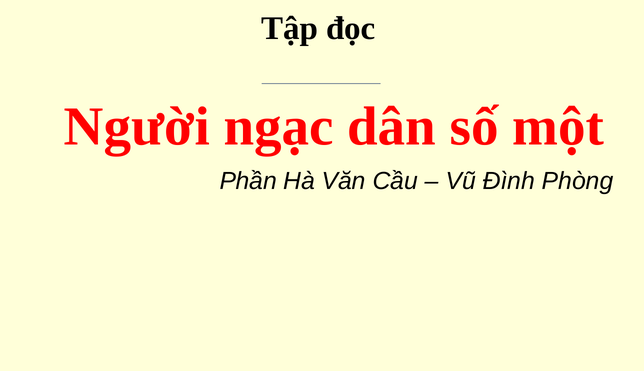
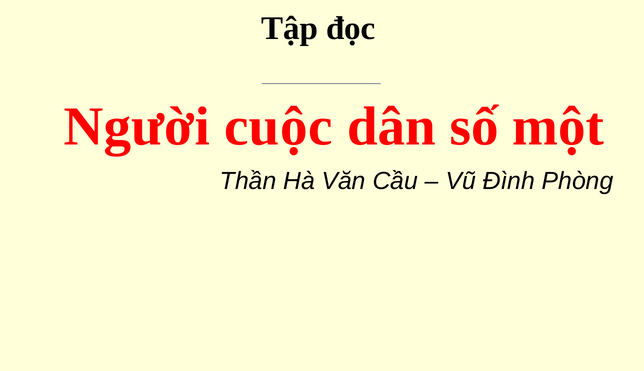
ngạc: ngạc -> cuộc
Phần: Phần -> Thần
